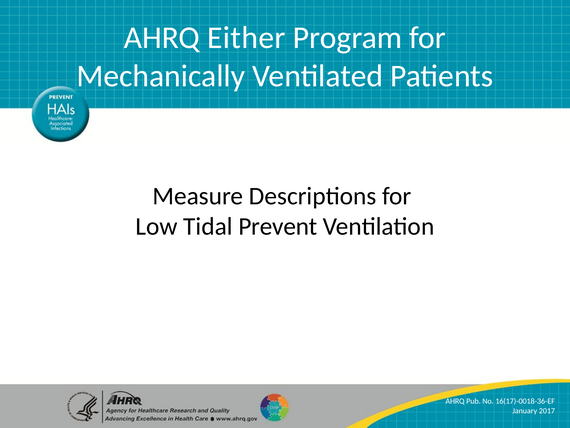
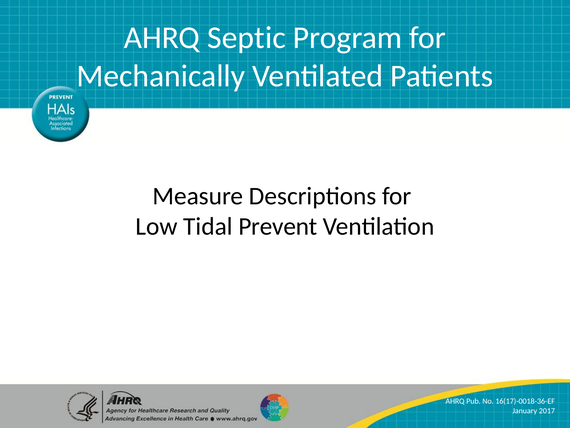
Either: Either -> Septic
